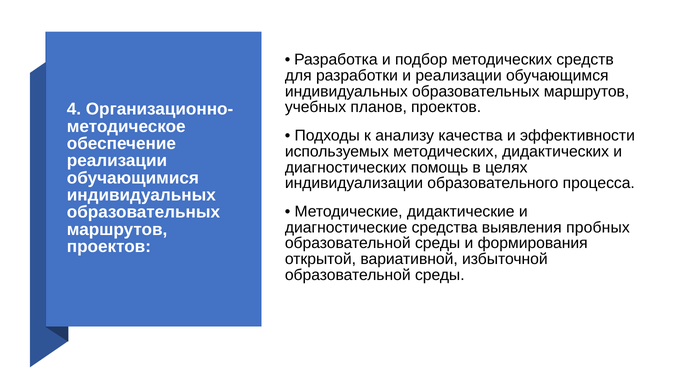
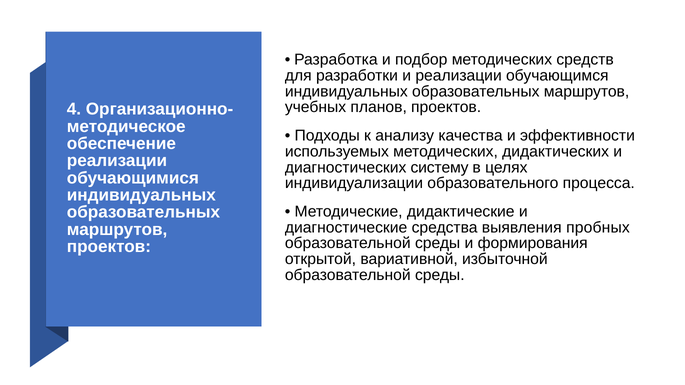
помощь: помощь -> систему
